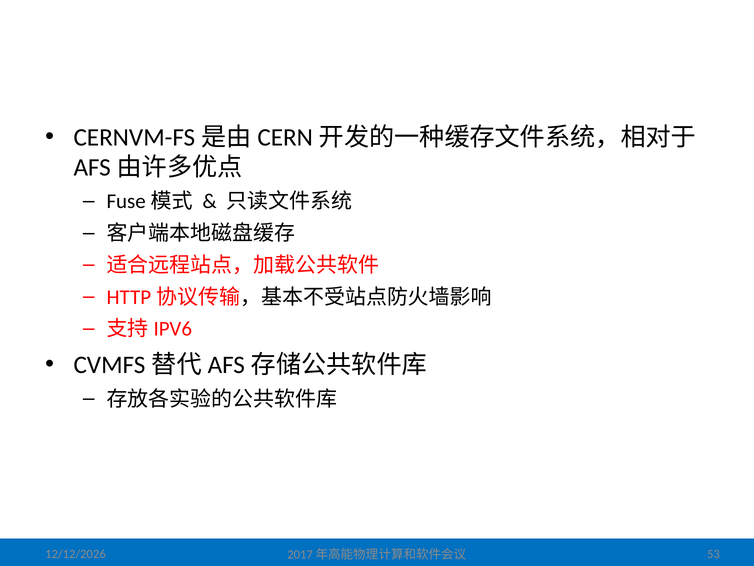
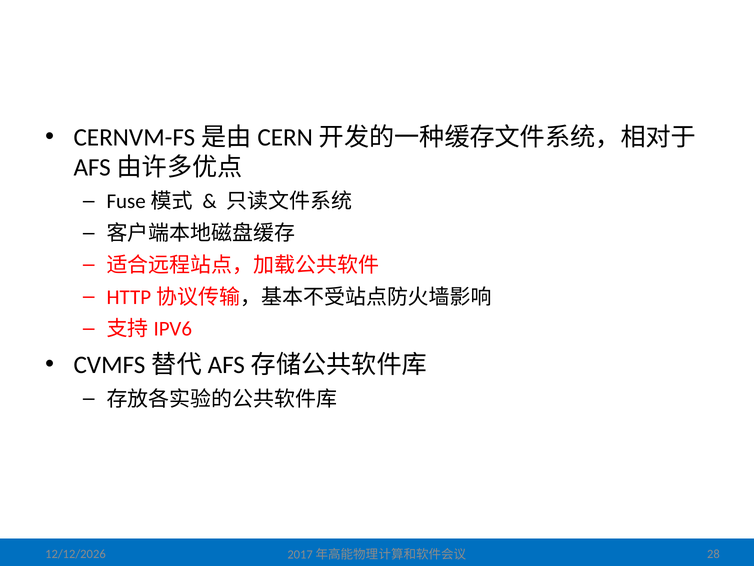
53: 53 -> 28
